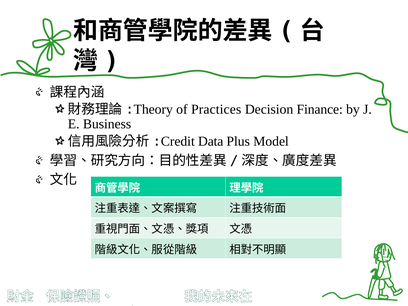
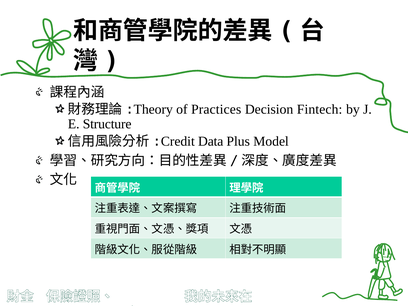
Finance: Finance -> Fintech
Business: Business -> Structure
